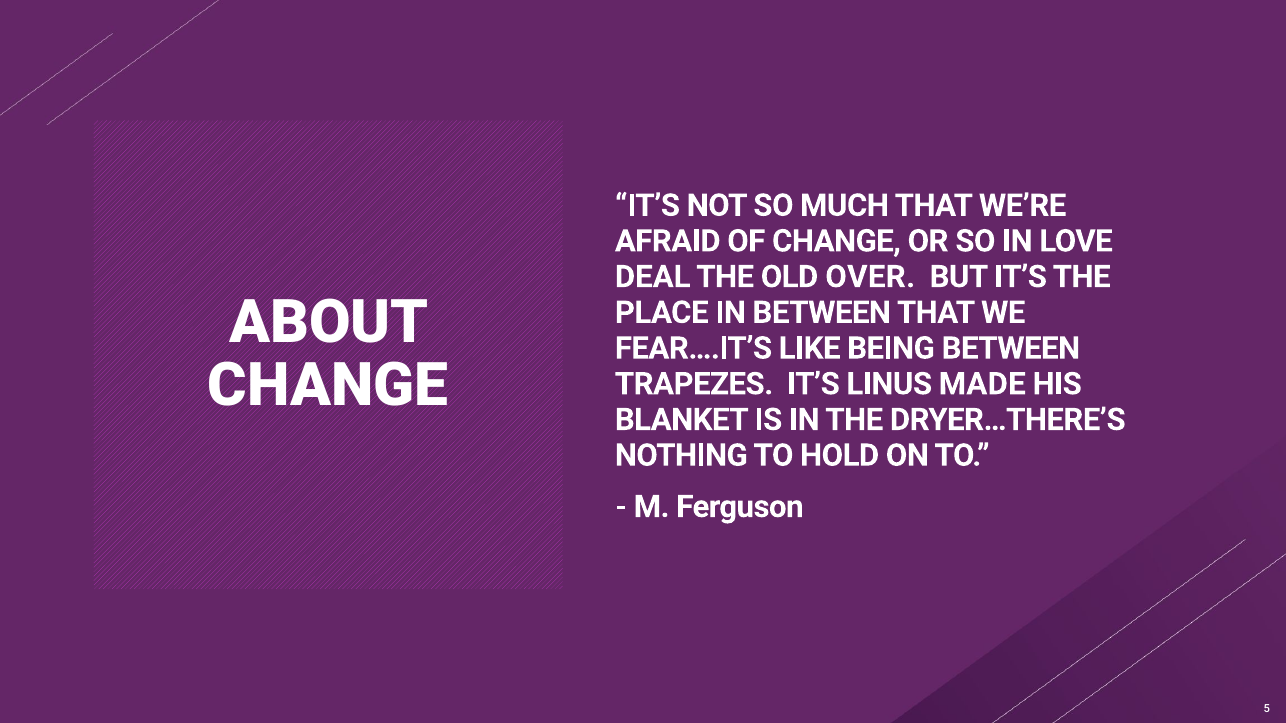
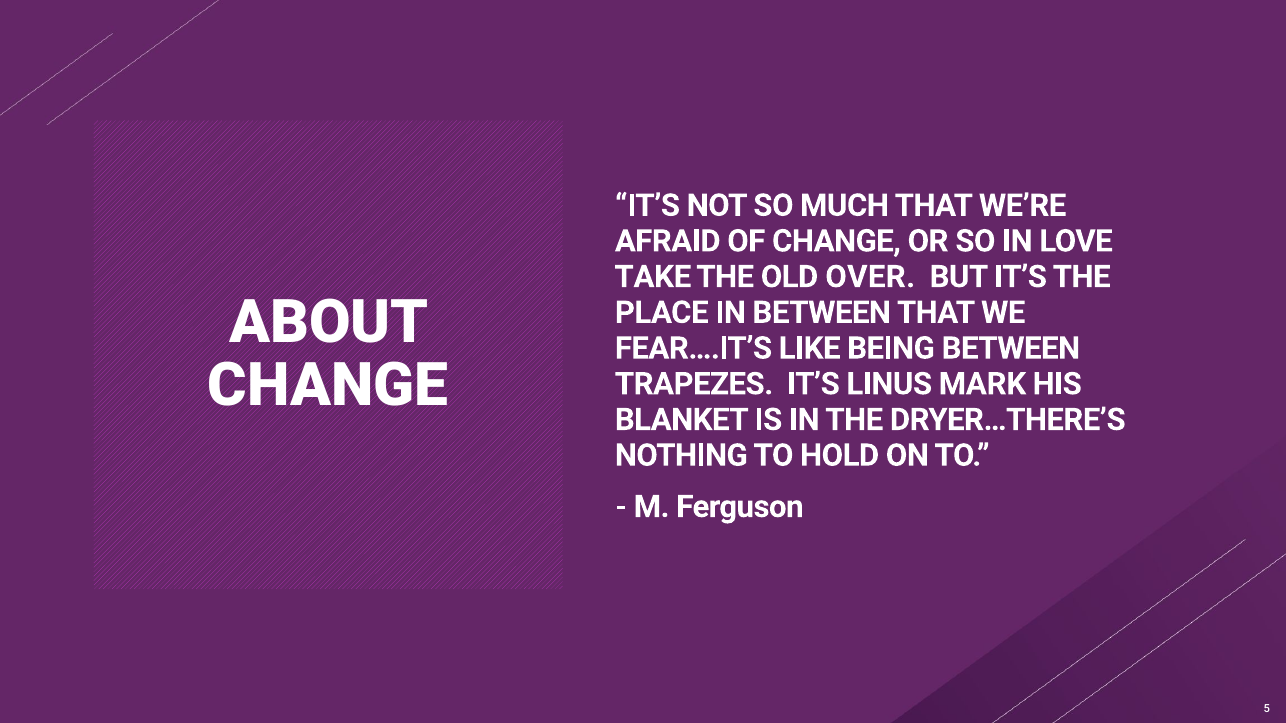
DEAL: DEAL -> TAKE
MADE: MADE -> MARK
